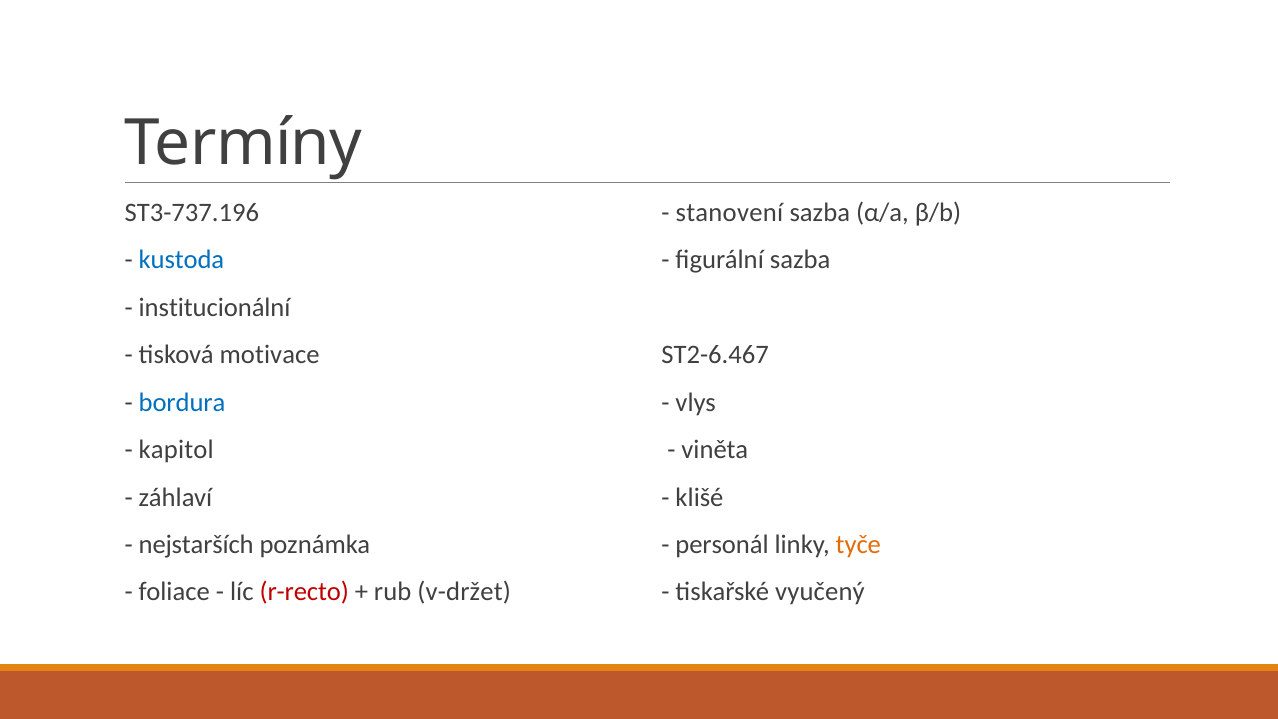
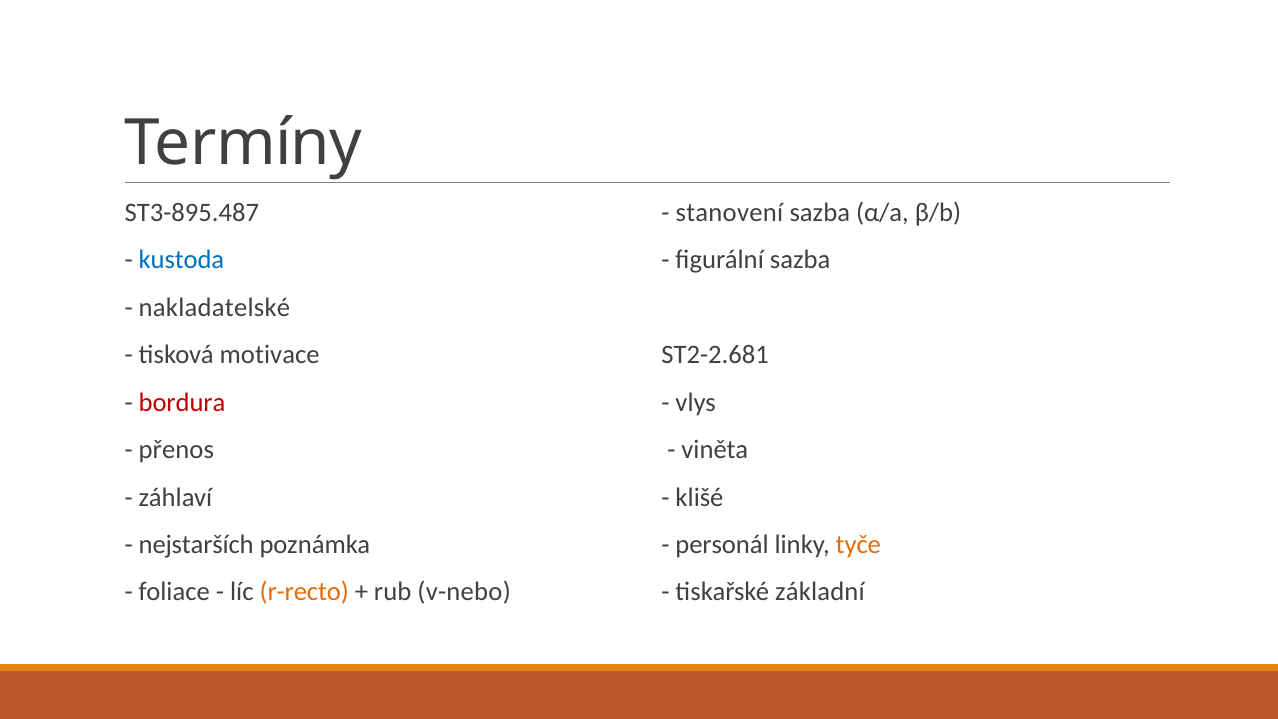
ST3-737.196: ST3-737.196 -> ST3-895.487
institucionální: institucionální -> nakladatelské
ST2-6.467: ST2-6.467 -> ST2-2.681
bordura colour: blue -> red
kapitol: kapitol -> přenos
r-recto colour: red -> orange
v-držet: v-držet -> v-nebo
vyučený: vyučený -> základní
